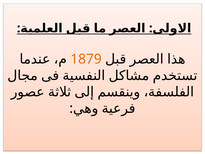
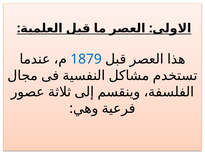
1879 colour: orange -> blue
